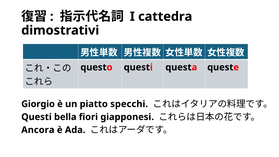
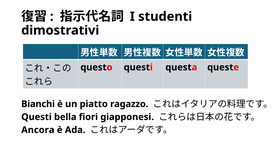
cattedra: cattedra -> studenti
Giorgio: Giorgio -> Bianchi
specchi: specchi -> ragazzo
